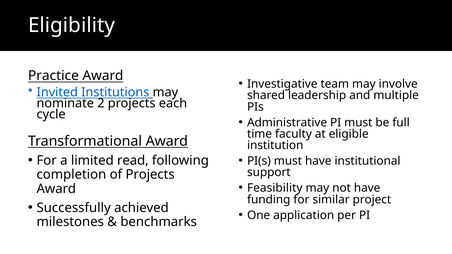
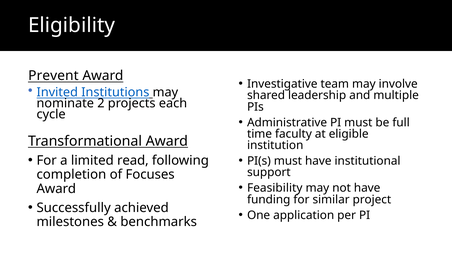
Practice: Practice -> Prevent
of Projects: Projects -> Focuses
